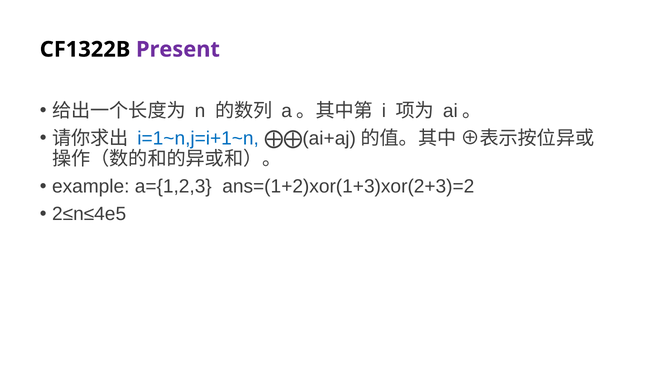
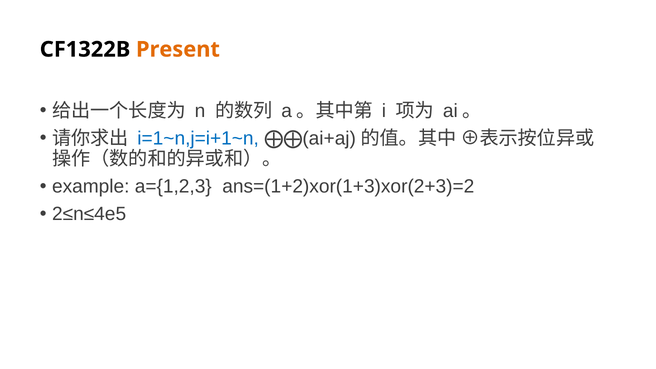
Present colour: purple -> orange
